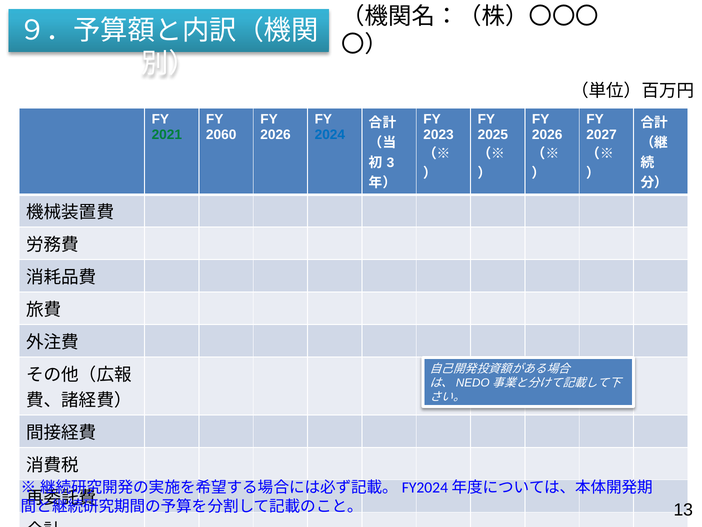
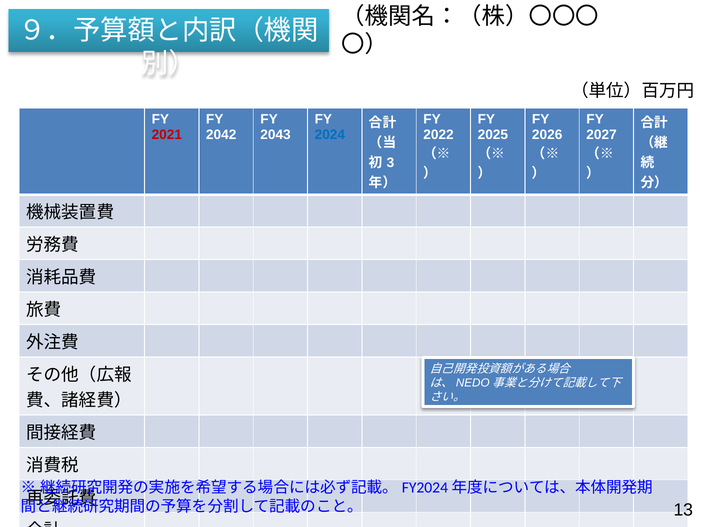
2021 colour: green -> red
2060: 2060 -> 2042
2026 at (276, 135): 2026 -> 2043
2023: 2023 -> 2022
